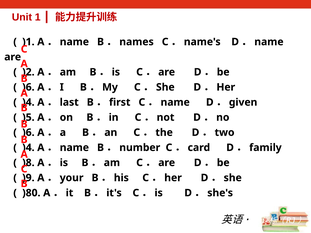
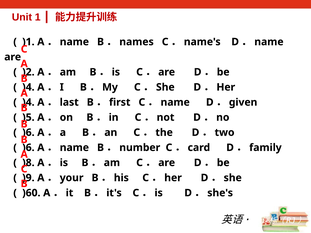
)6 at (28, 87): )6 -> )4
)4 at (28, 148): )4 -> )6
)80: )80 -> )60
